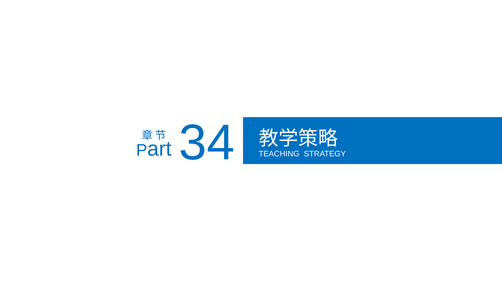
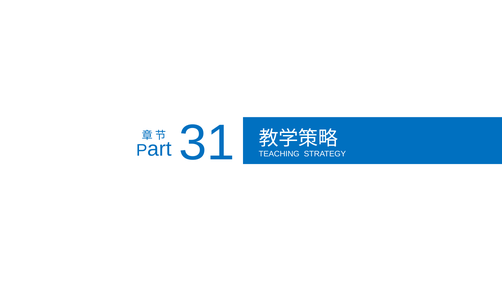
34: 34 -> 31
